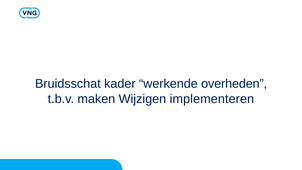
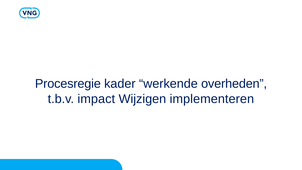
Bruidsschat: Bruidsschat -> Procesregie
maken: maken -> impact
